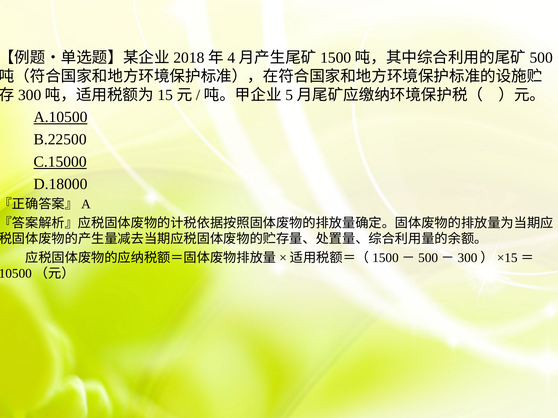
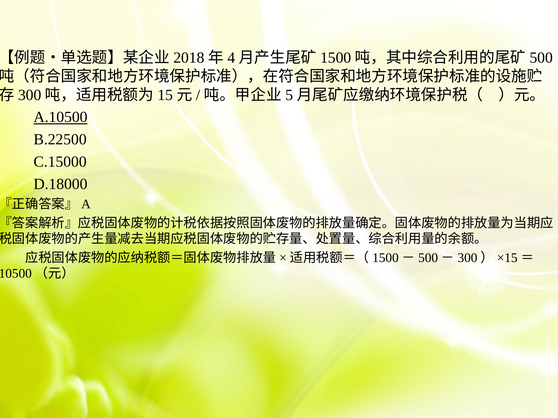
C.15000 underline: present -> none
